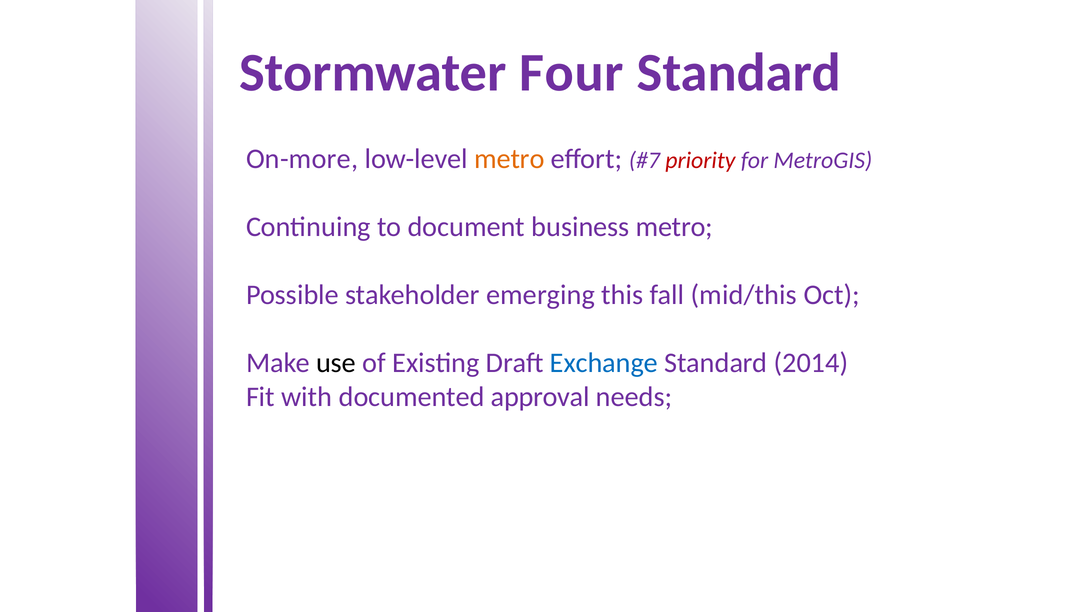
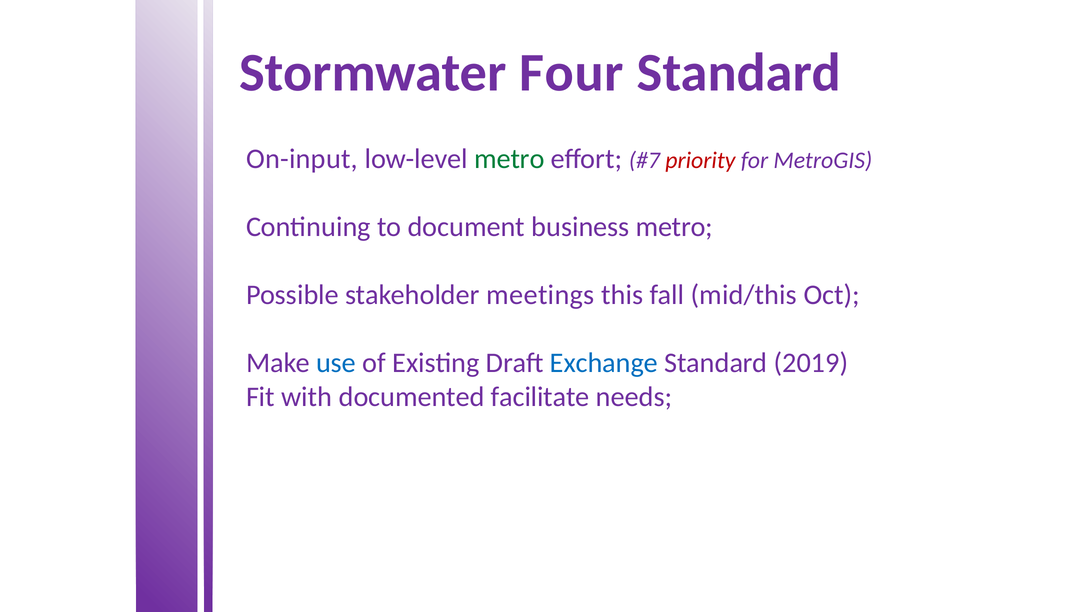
On-more: On-more -> On-input
metro at (509, 159) colour: orange -> green
emerging: emerging -> meetings
use colour: black -> blue
2014: 2014 -> 2019
approval: approval -> facilitate
